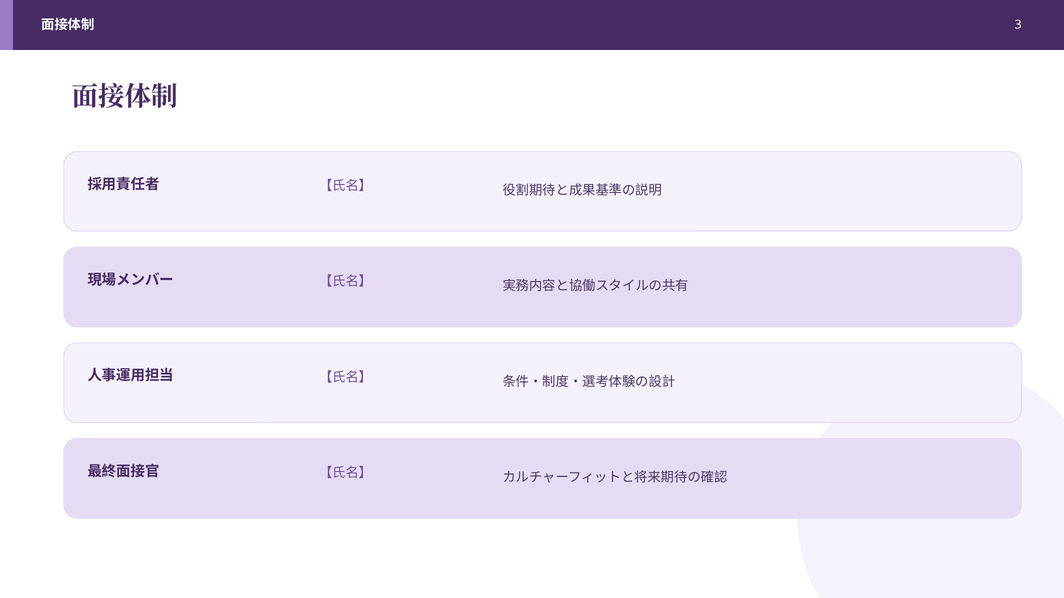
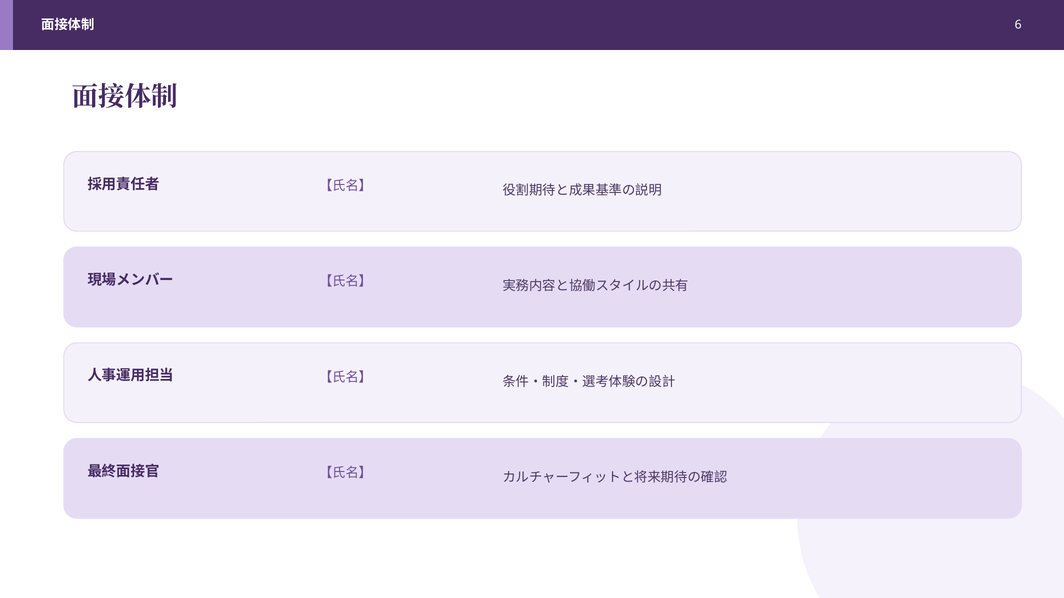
3: 3 -> 6
